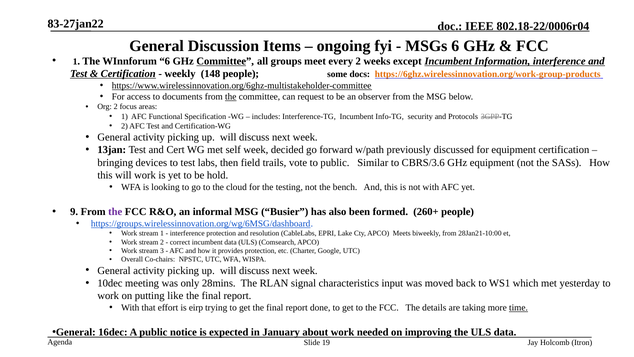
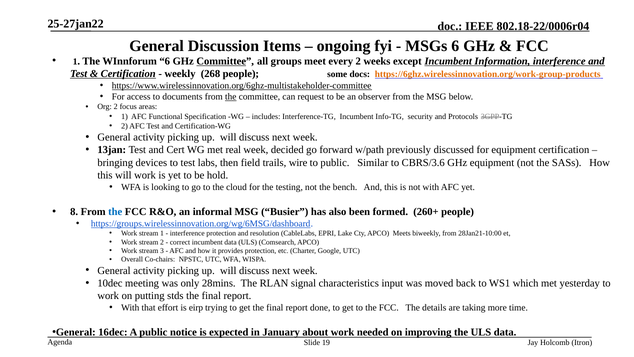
83-27jan22: 83-27jan22 -> 25-27jan22
148: 148 -> 268
self: self -> real
vote: vote -> wire
9: 9 -> 8
the at (115, 212) colour: purple -> blue
like: like -> stds
time underline: present -> none
